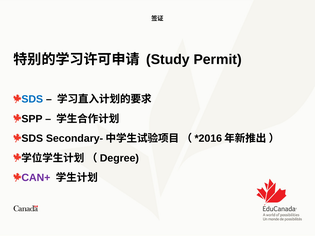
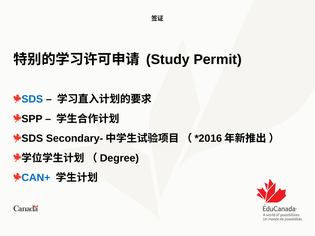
CAN+ colour: purple -> blue
